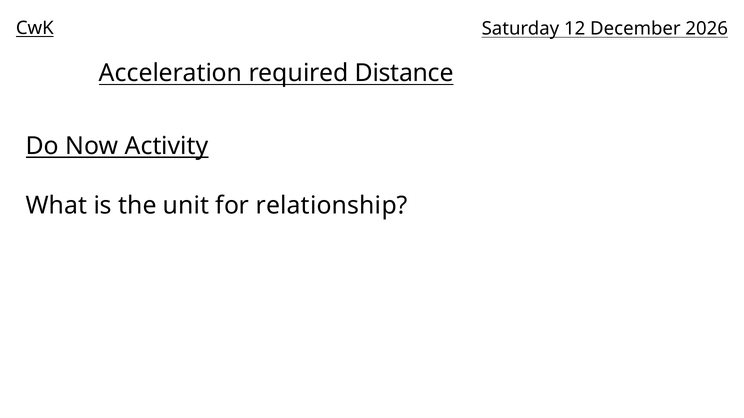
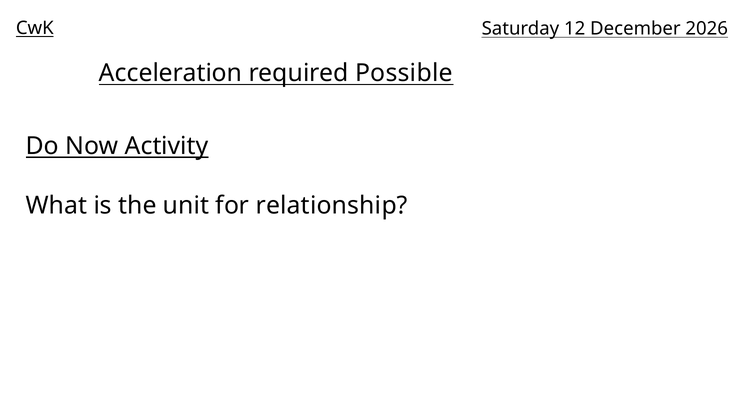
Distance: Distance -> Possible
